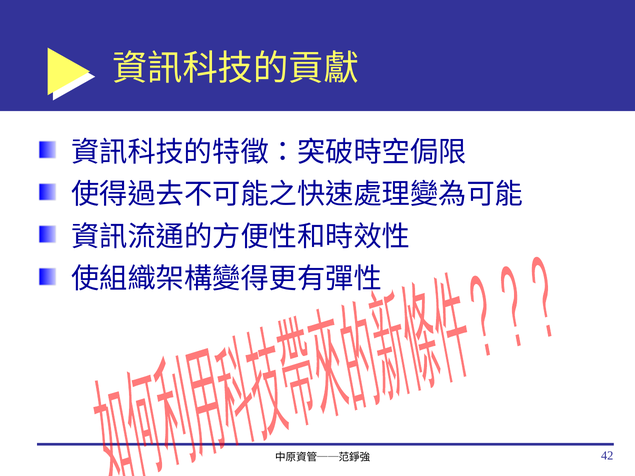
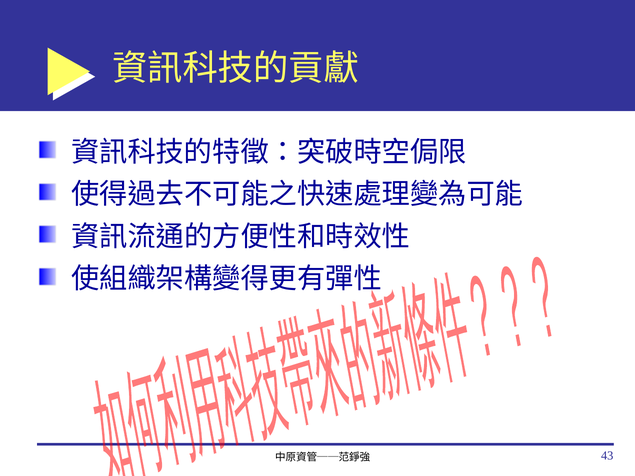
42: 42 -> 43
